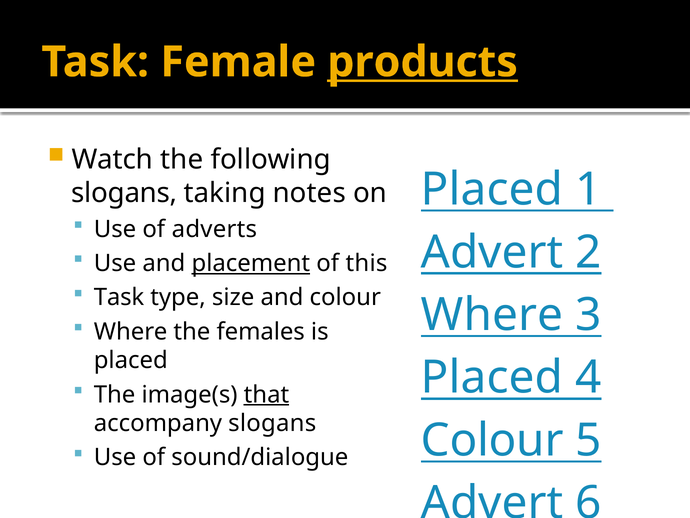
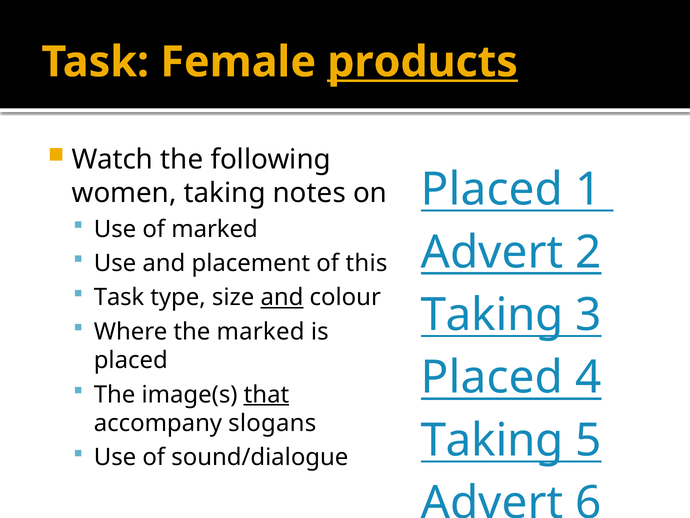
slogans at (124, 193): slogans -> women
of adverts: adverts -> marked
placement underline: present -> none
and at (282, 297) underline: none -> present
Where at (492, 315): Where -> Taking
the females: females -> marked
Colour at (492, 440): Colour -> Taking
